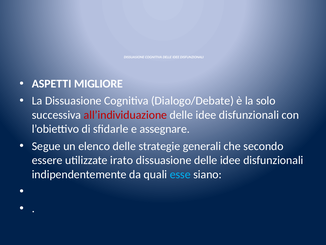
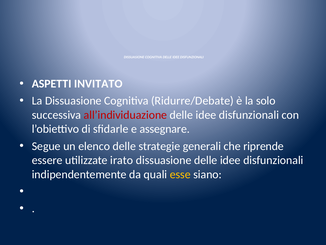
MIGLIORE: MIGLIORE -> INVITATO
Dialogo/Debate: Dialogo/Debate -> Ridurre/Debate
secondo: secondo -> riprende
esse colour: light blue -> yellow
